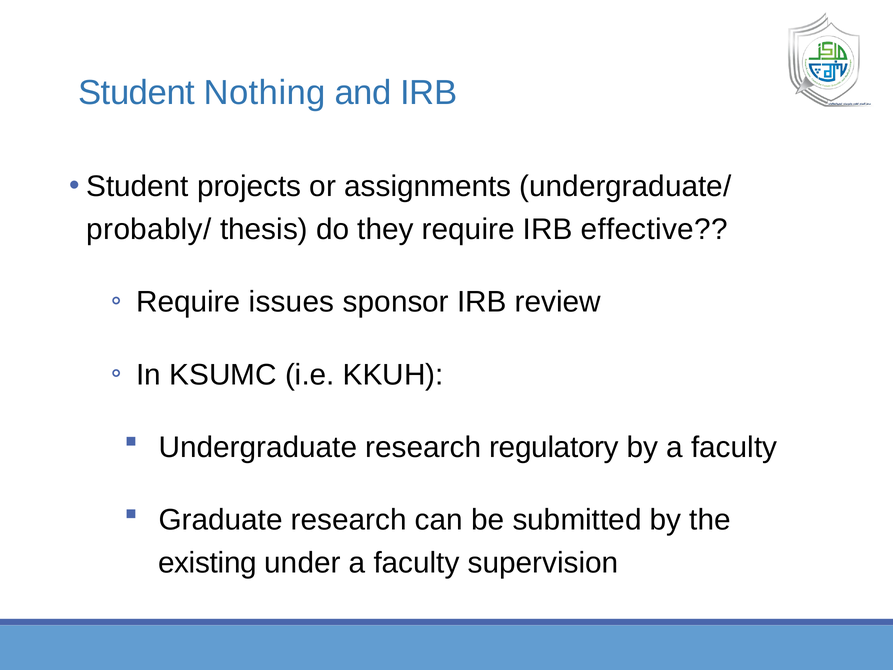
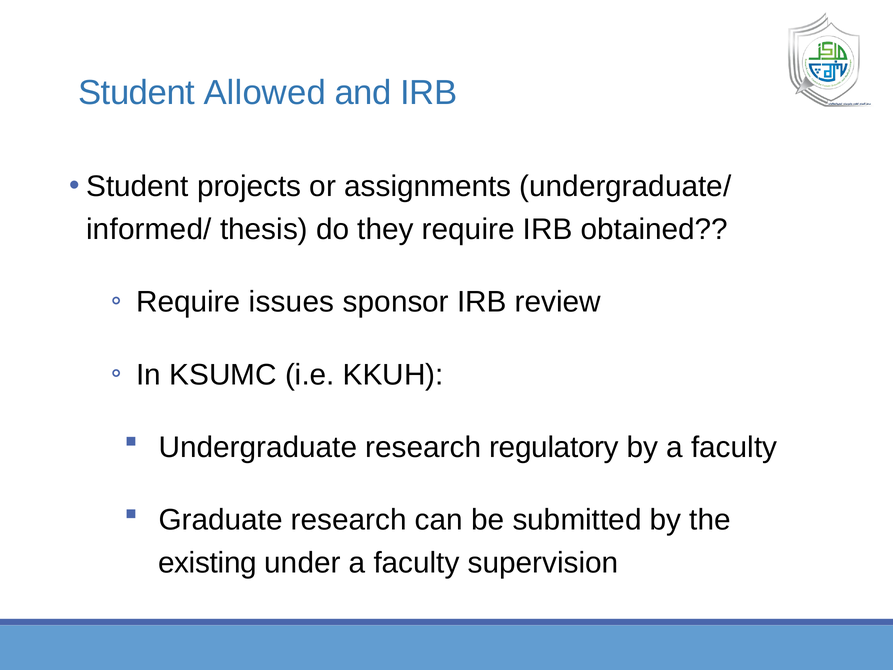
Nothing: Nothing -> Allowed
probably/: probably/ -> informed/
effective: effective -> obtained
